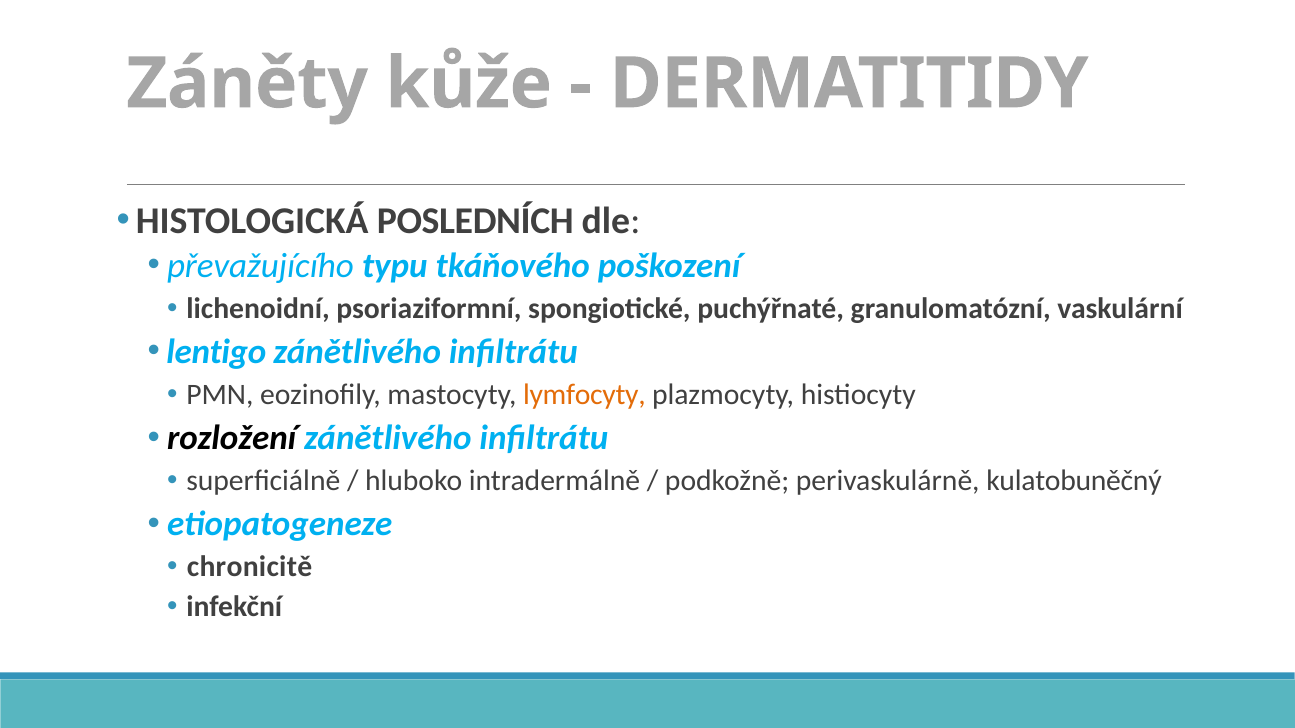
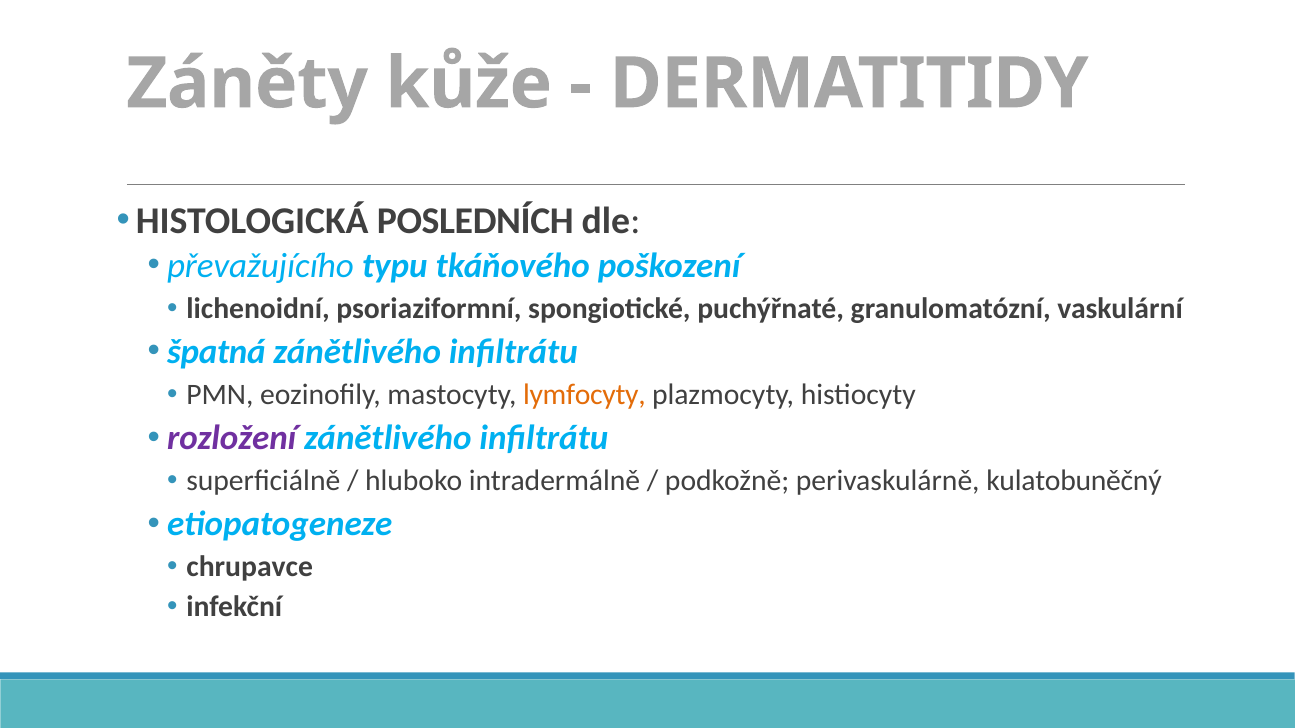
lentigo: lentigo -> špatná
rozložení colour: black -> purple
chronicitě: chronicitě -> chrupavce
